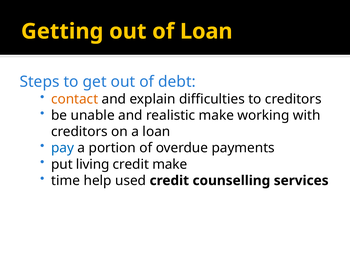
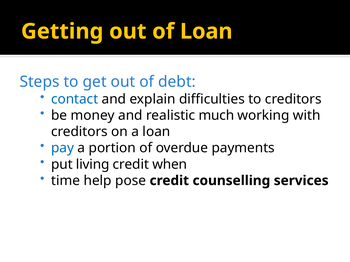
contact colour: orange -> blue
unable: unable -> money
realistic make: make -> much
credit make: make -> when
used: used -> pose
